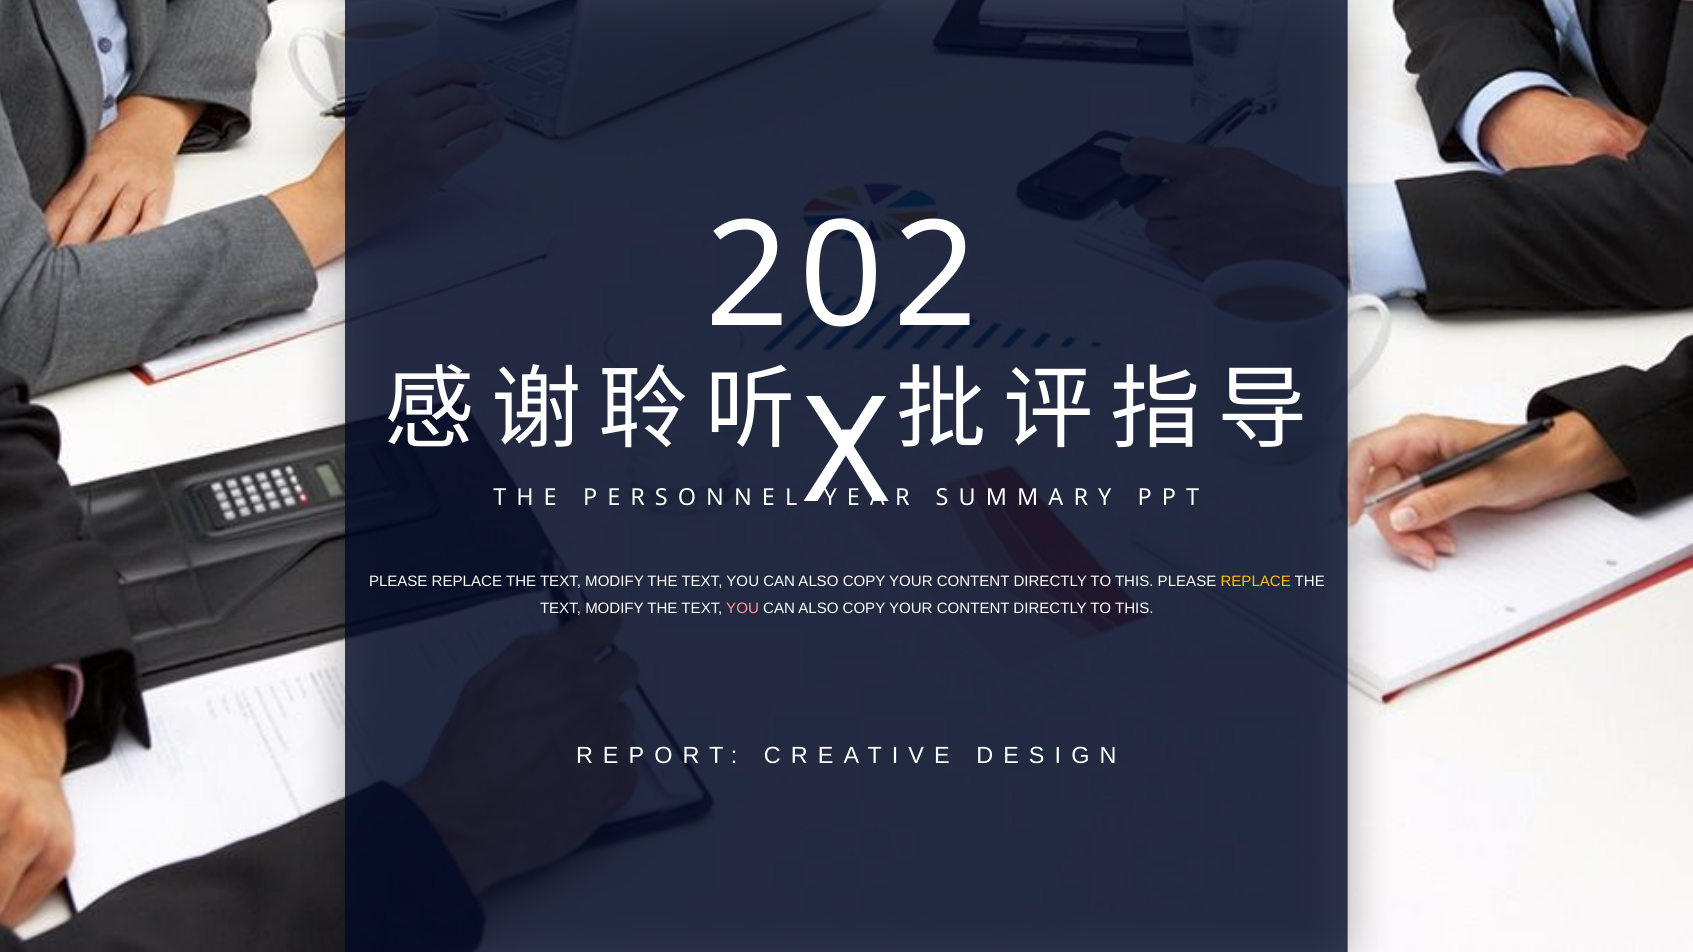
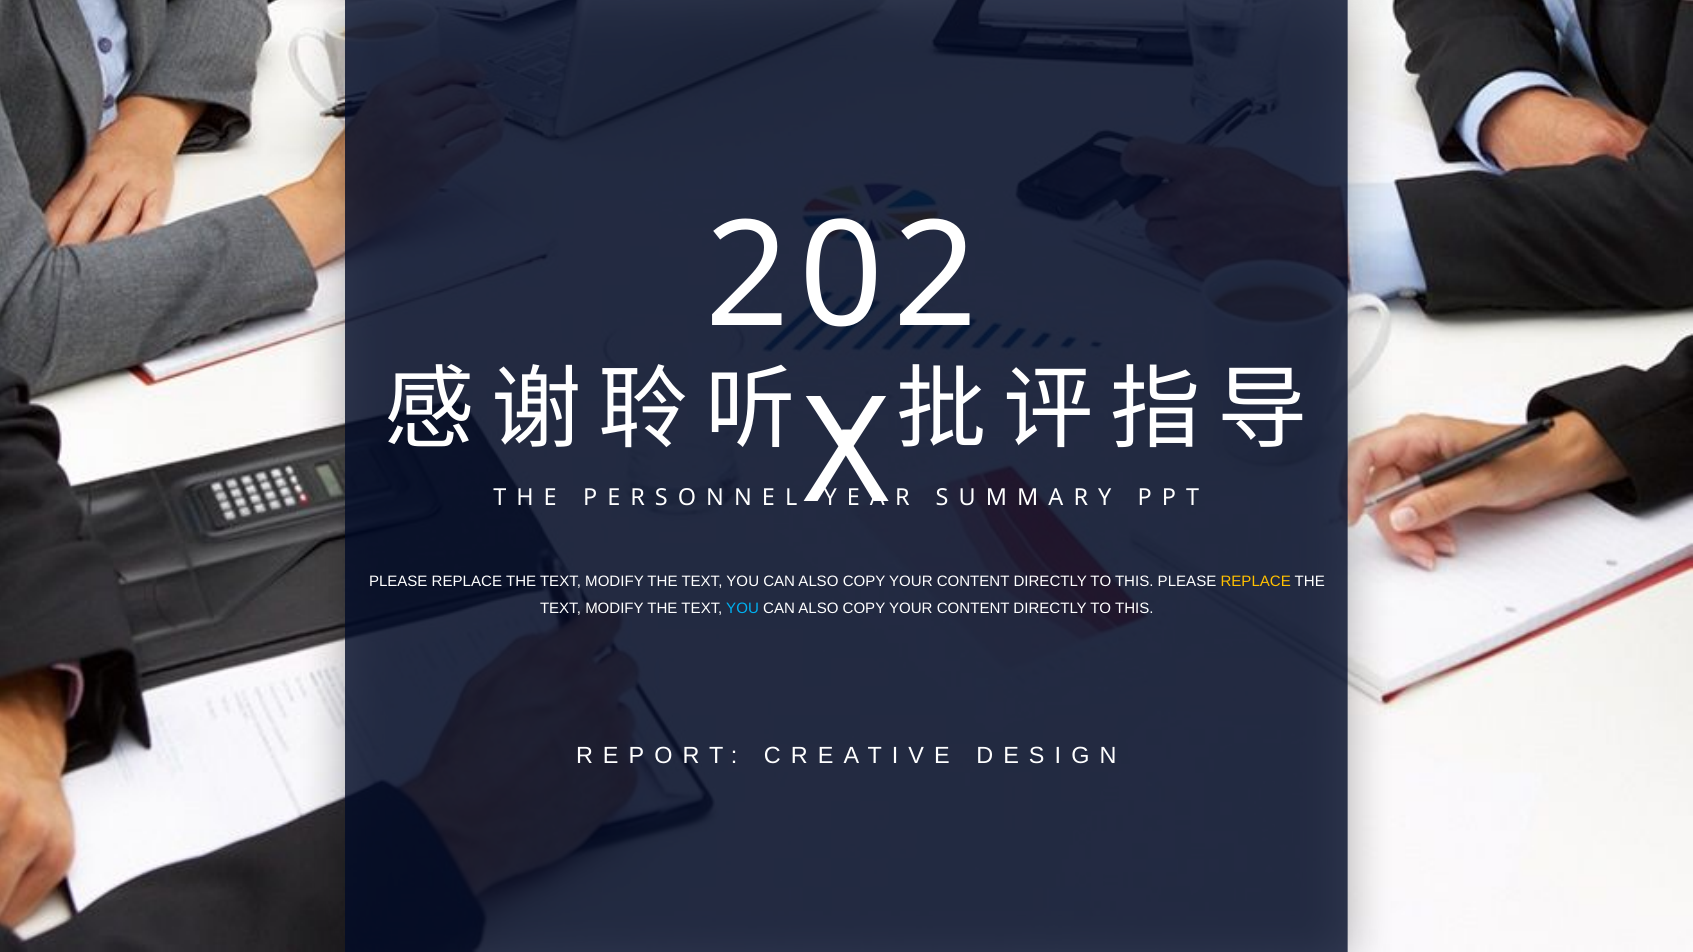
YOU at (743, 608) colour: pink -> light blue
